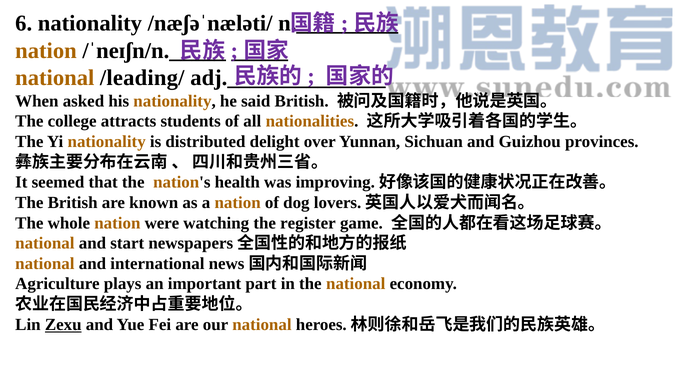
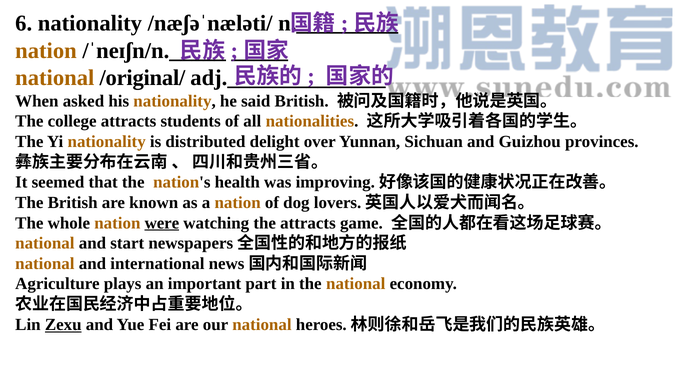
/leading/: /leading/ -> /original/
were underline: none -> present
the register: register -> attracts
